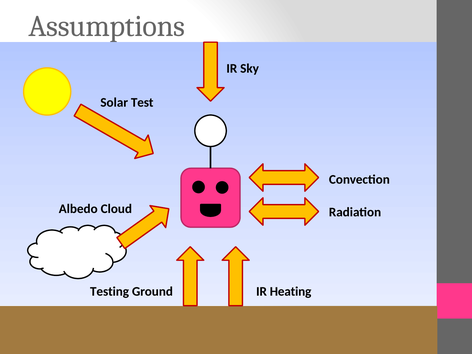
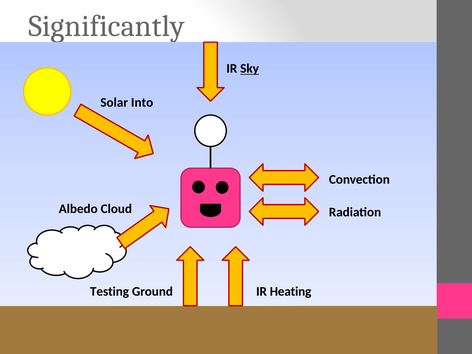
Assumptions: Assumptions -> Significantly
Sky underline: none -> present
Test: Test -> Into
